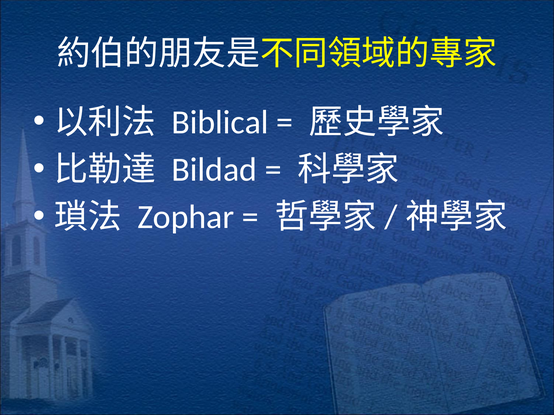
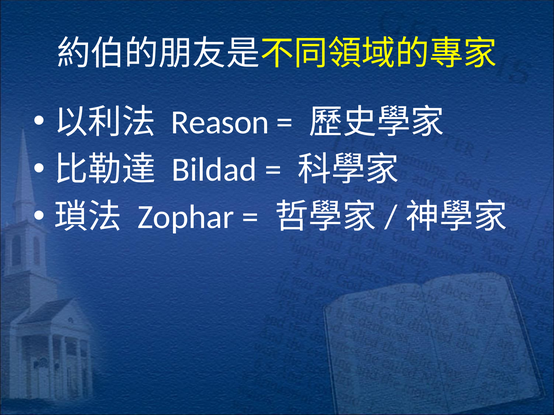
Biblical: Biblical -> Reason
